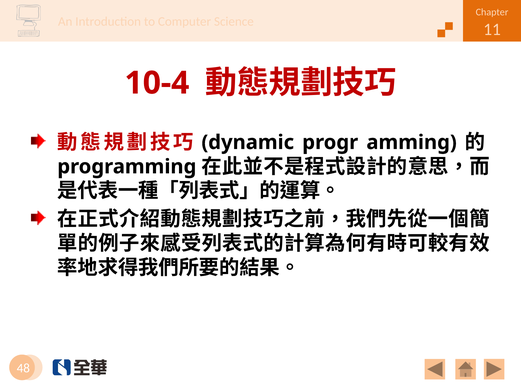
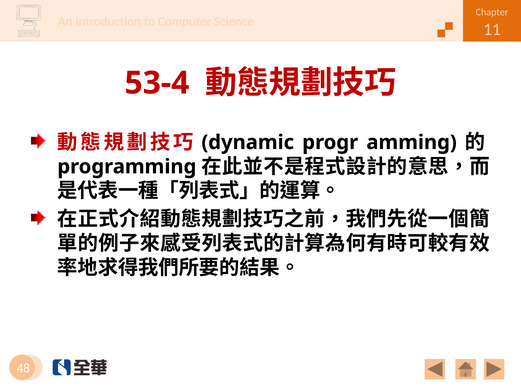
10-4: 10-4 -> 53-4
